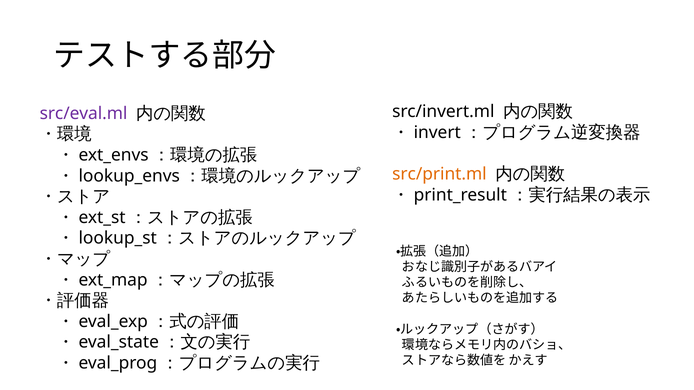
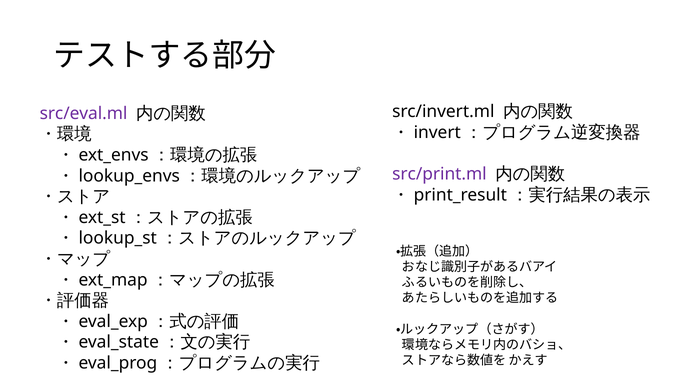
src/print.ml colour: orange -> purple
